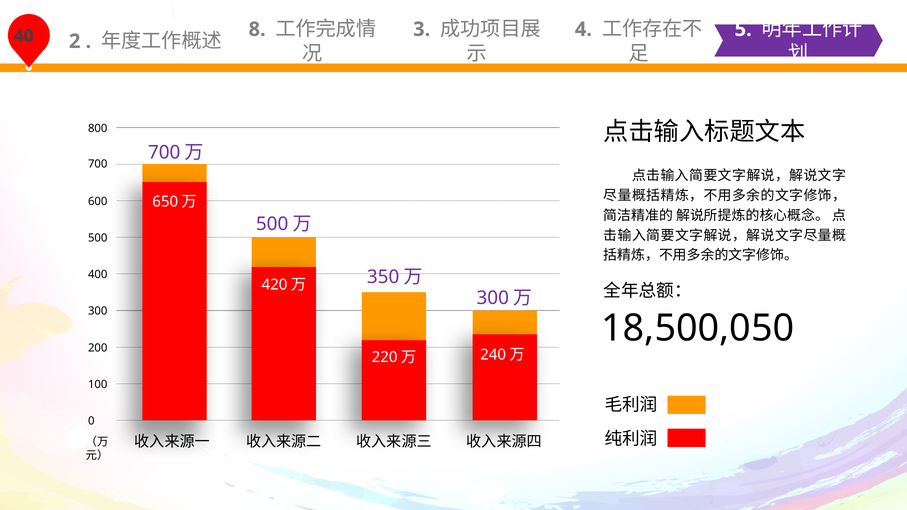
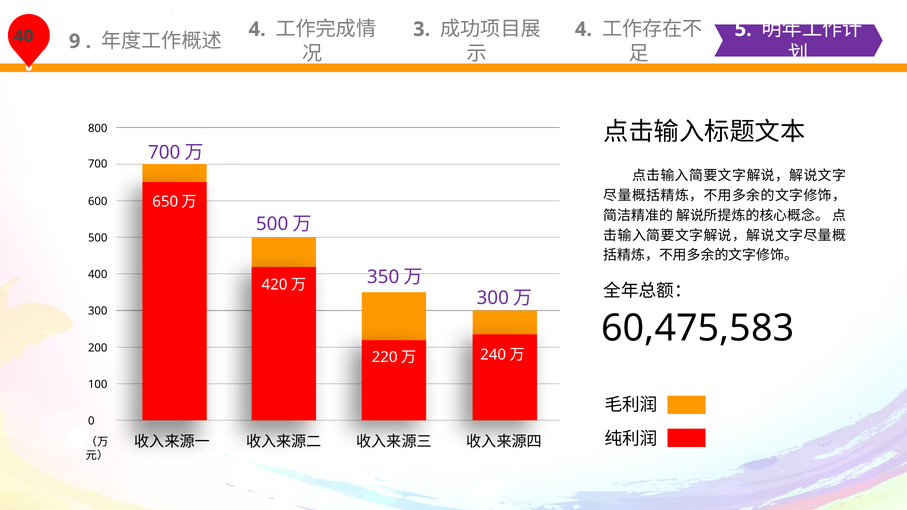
2: 2 -> 9
8 at (257, 29): 8 -> 4
18,500,050: 18,500,050 -> 60,475,583
